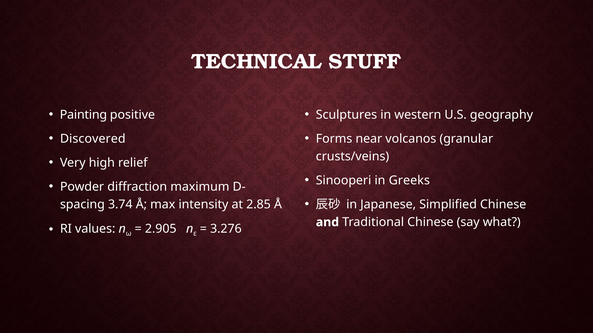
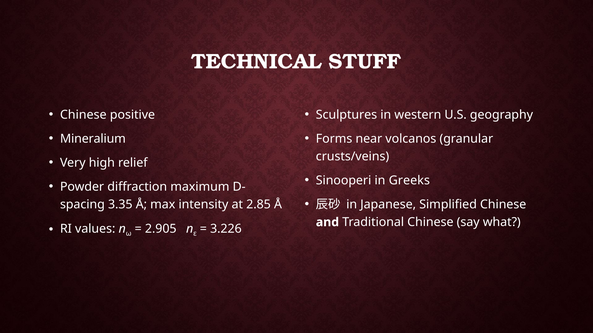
Painting at (83, 115): Painting -> Chinese
Discovered: Discovered -> Mineralium
3.74: 3.74 -> 3.35
3.276: 3.276 -> 3.226
